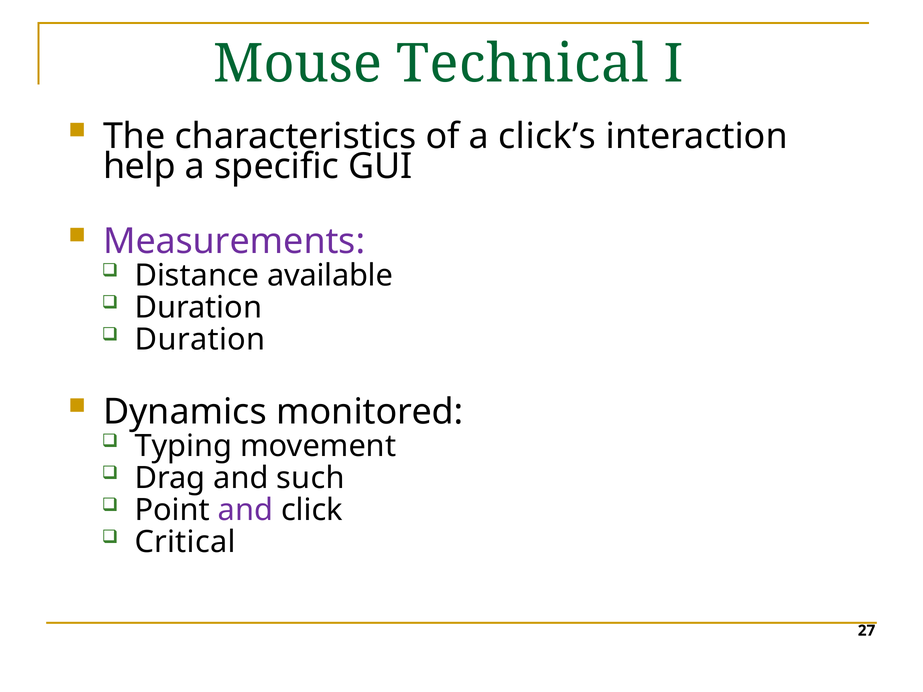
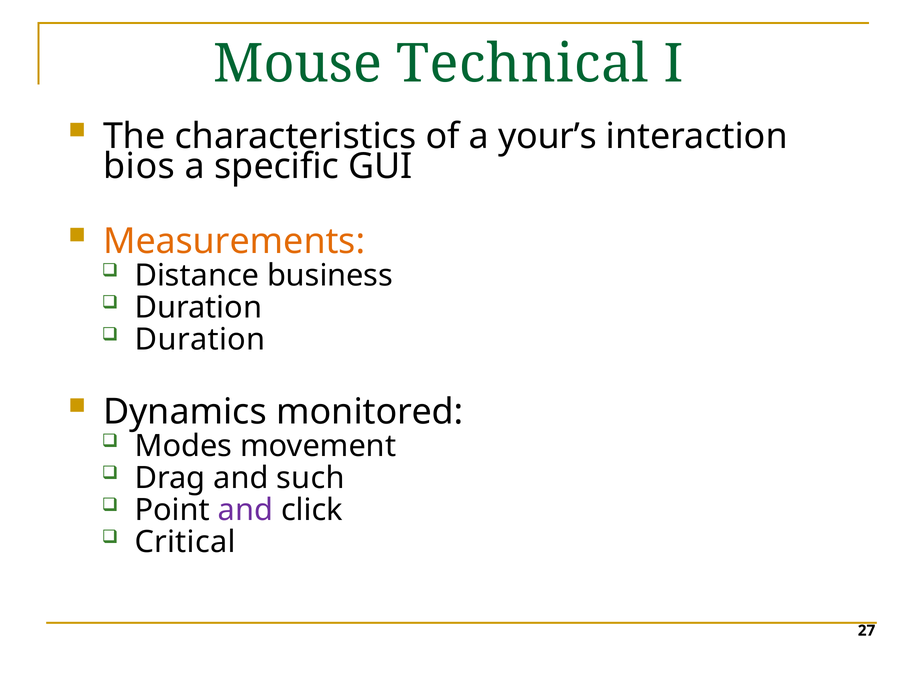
click’s: click’s -> your’s
help: help -> bios
Measurements colour: purple -> orange
available: available -> business
Typing: Typing -> Modes
